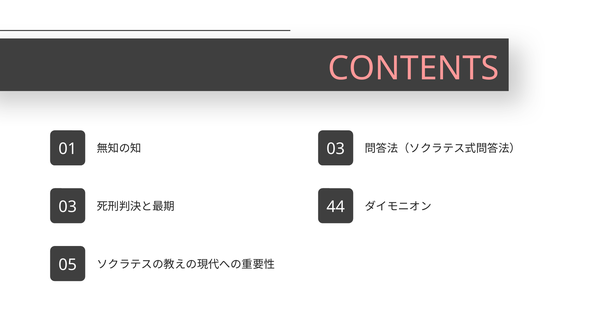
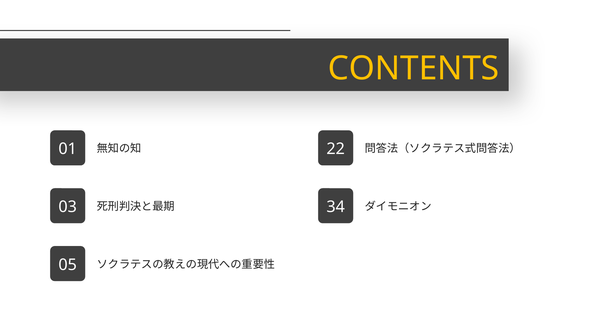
CONTENTS colour: pink -> yellow
03 at (336, 149): 03 -> 22
44: 44 -> 34
